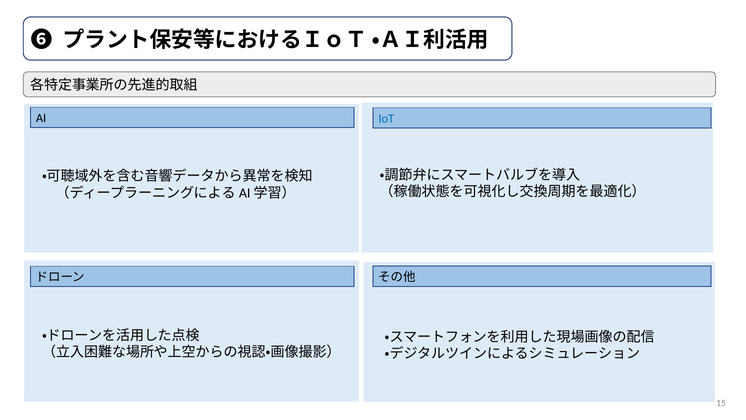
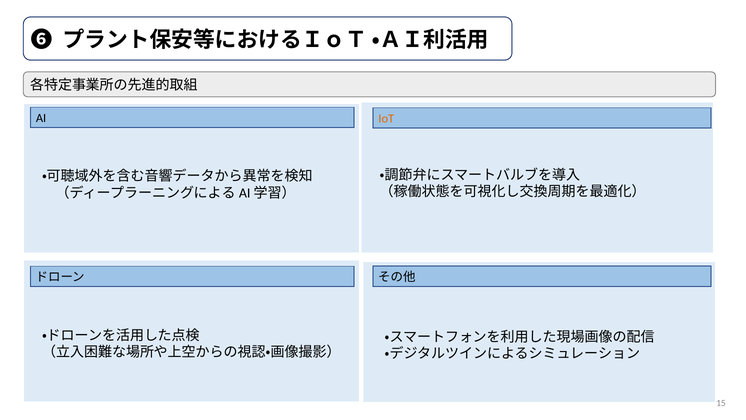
IoT colour: blue -> orange
